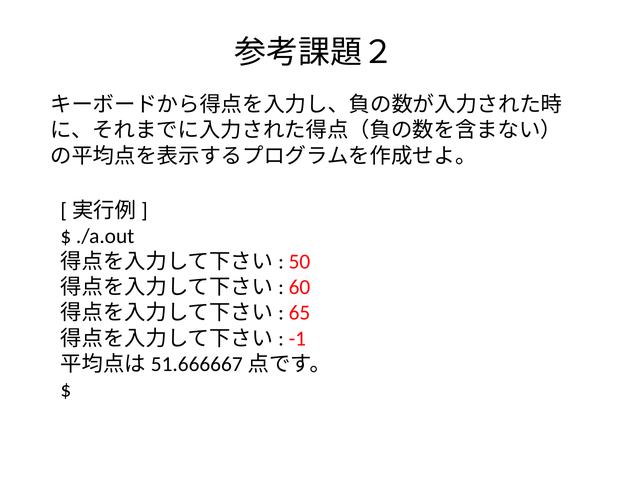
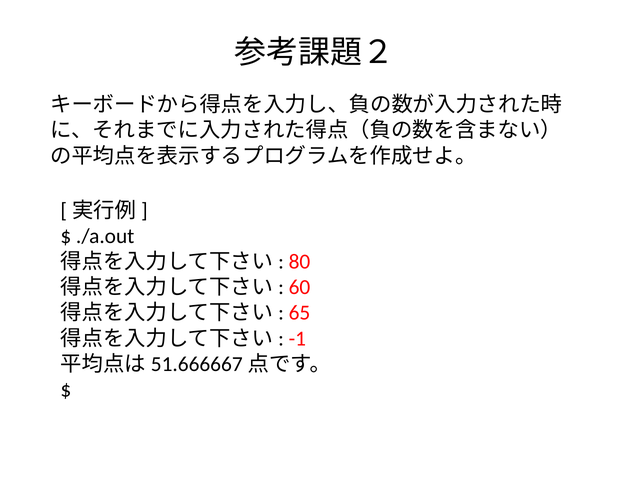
50: 50 -> 80
